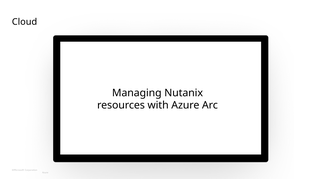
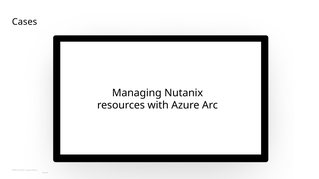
Cloud: Cloud -> Cases
